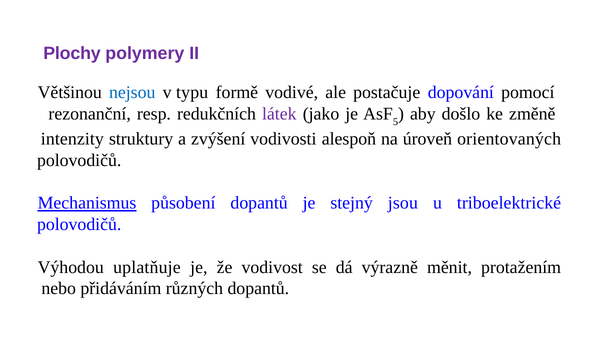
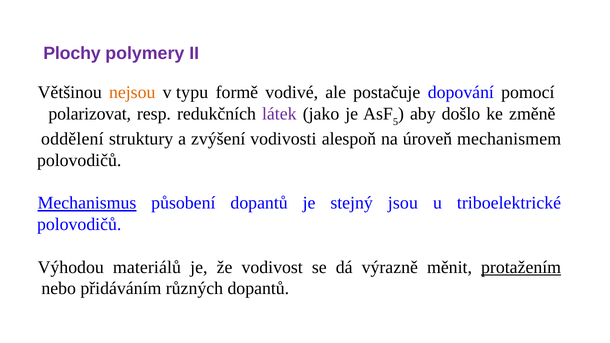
nejsou colour: blue -> orange
rezonanční: rezonanční -> polarizovat
intenzity: intenzity -> oddělení
orientovaných: orientovaných -> mechanismem
uplatňuje: uplatňuje -> materiálů
protažením underline: none -> present
